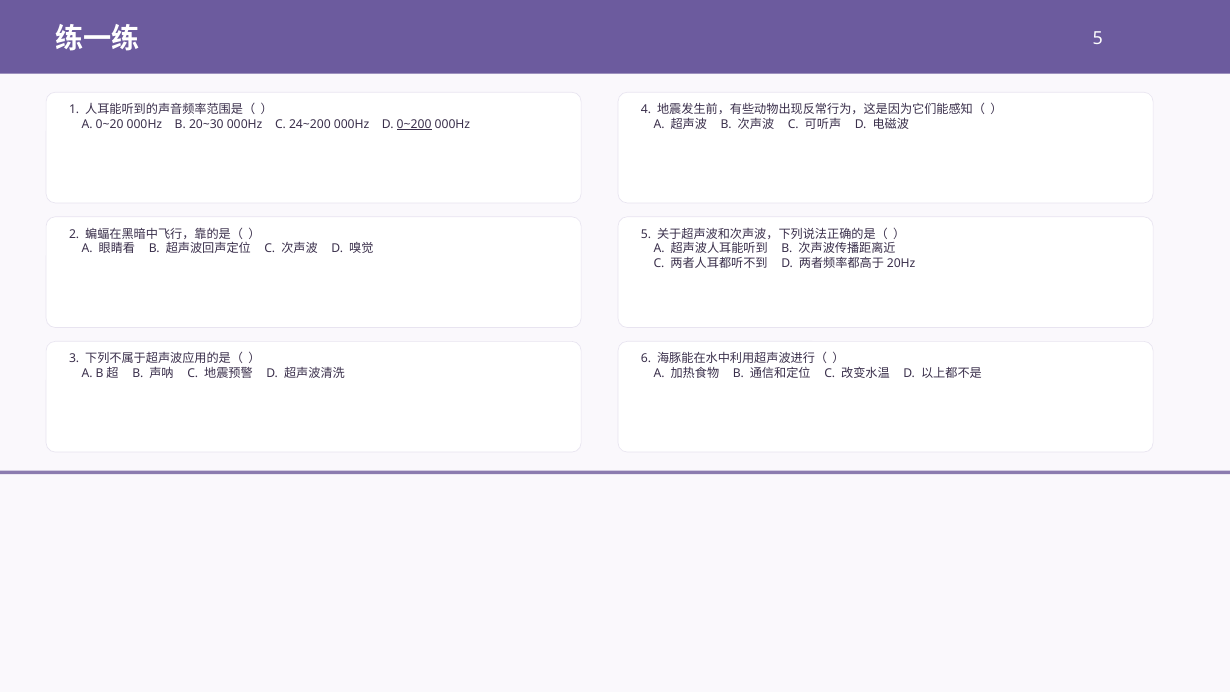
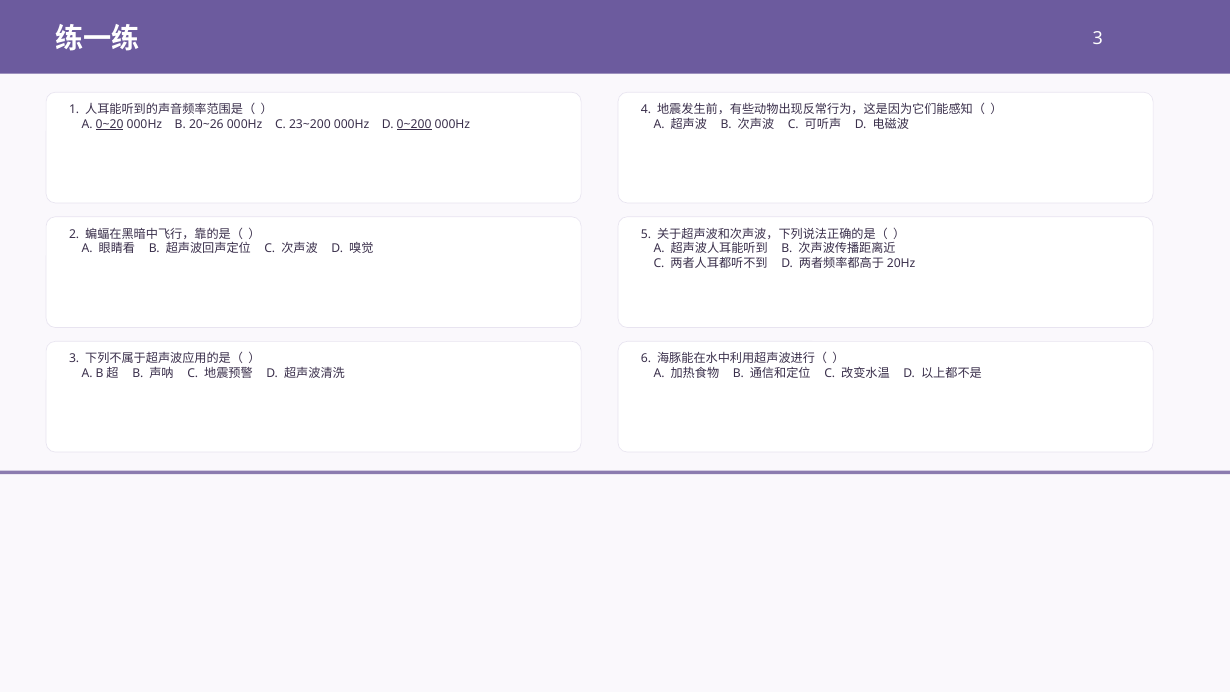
5 at (1098, 38): 5 -> 3
0~20 underline: none -> present
20~30: 20~30 -> 20~26
24~200: 24~200 -> 23~200
